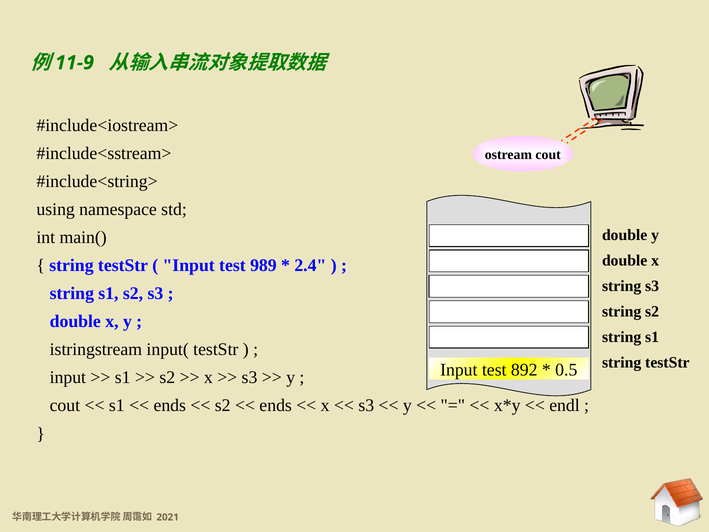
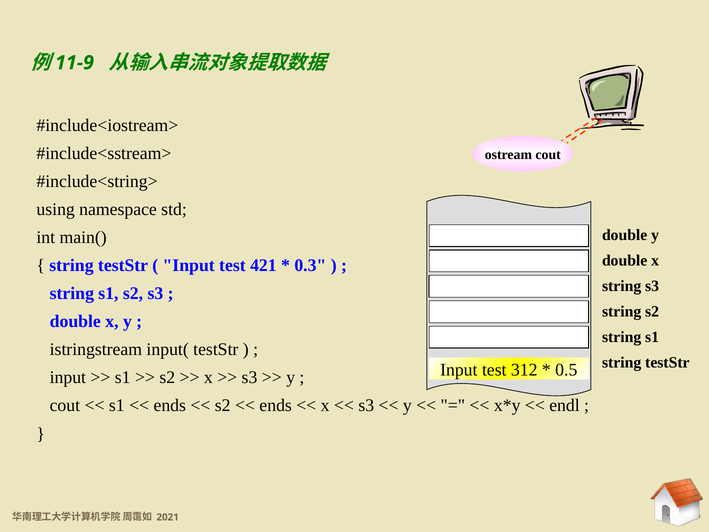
989: 989 -> 421
2.4: 2.4 -> 0.3
892: 892 -> 312
